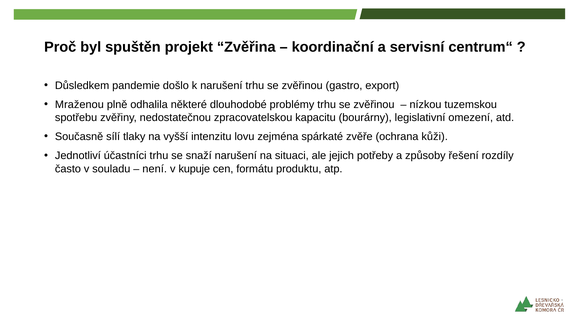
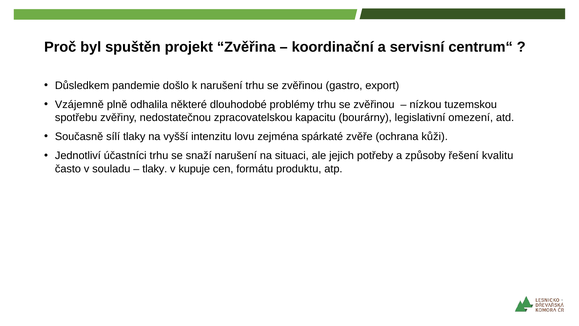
Mraženou: Mraženou -> Vzájemně
rozdíly: rozdíly -> kvalitu
není at (155, 169): není -> tlaky
